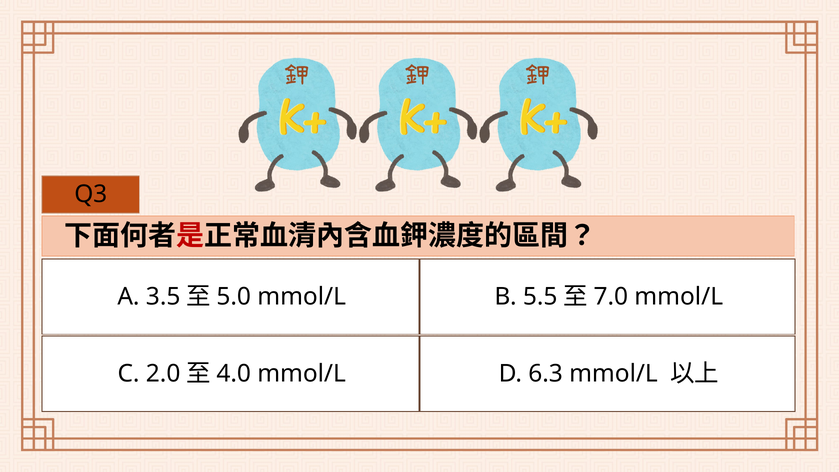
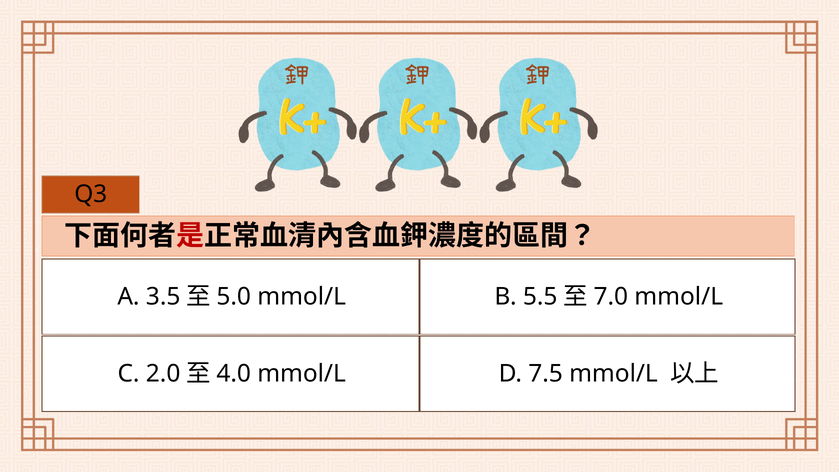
6.3: 6.3 -> 7.5
